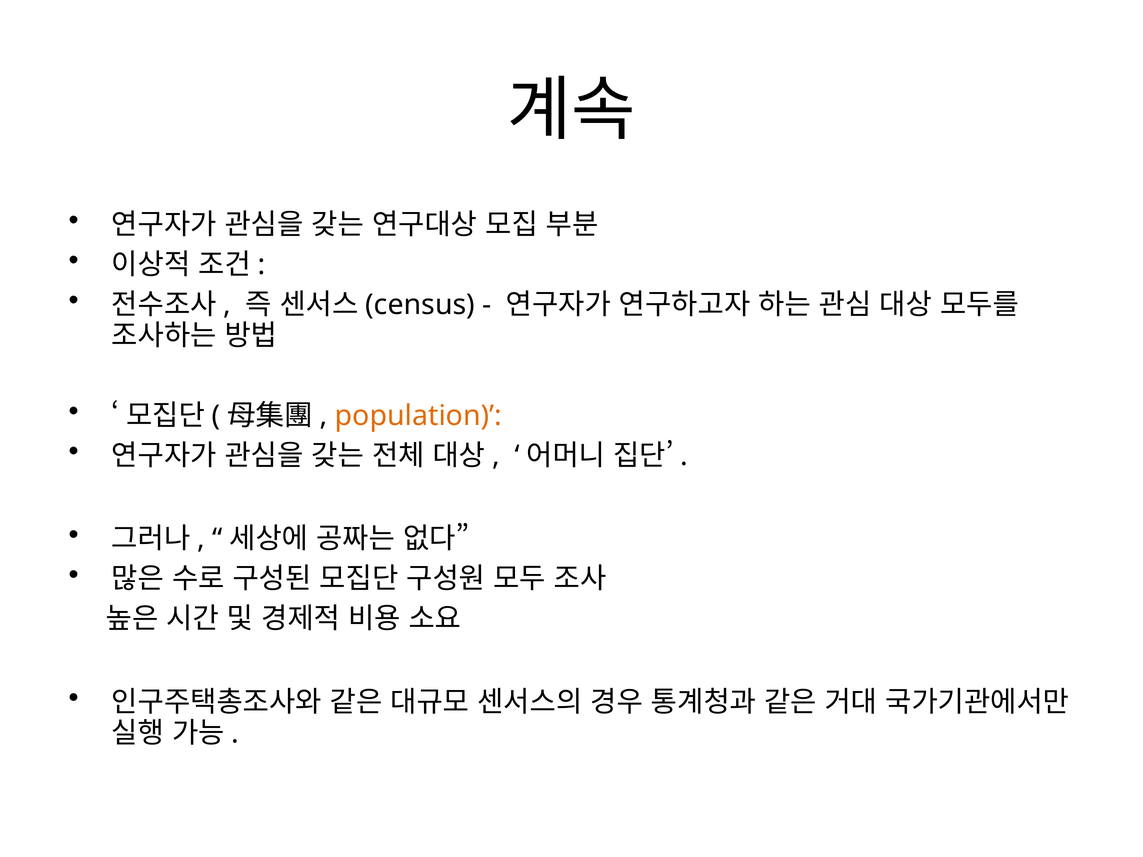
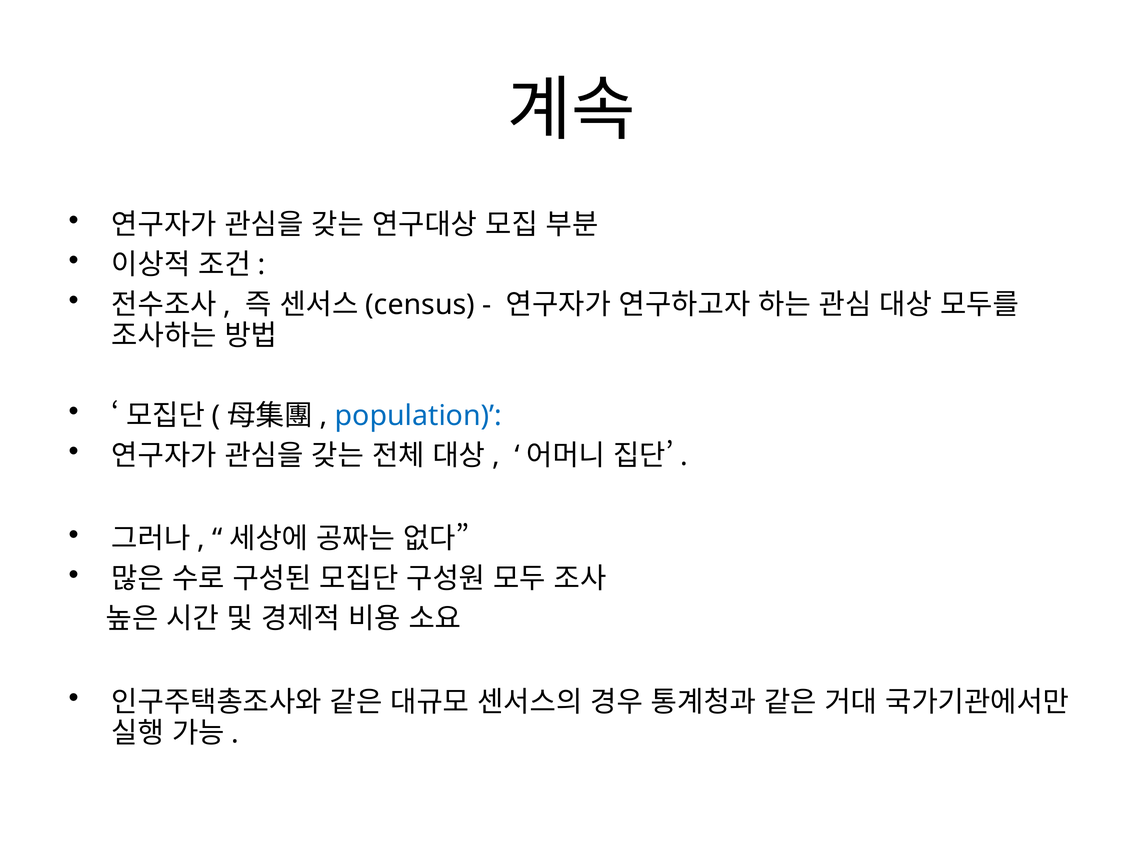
population colour: orange -> blue
